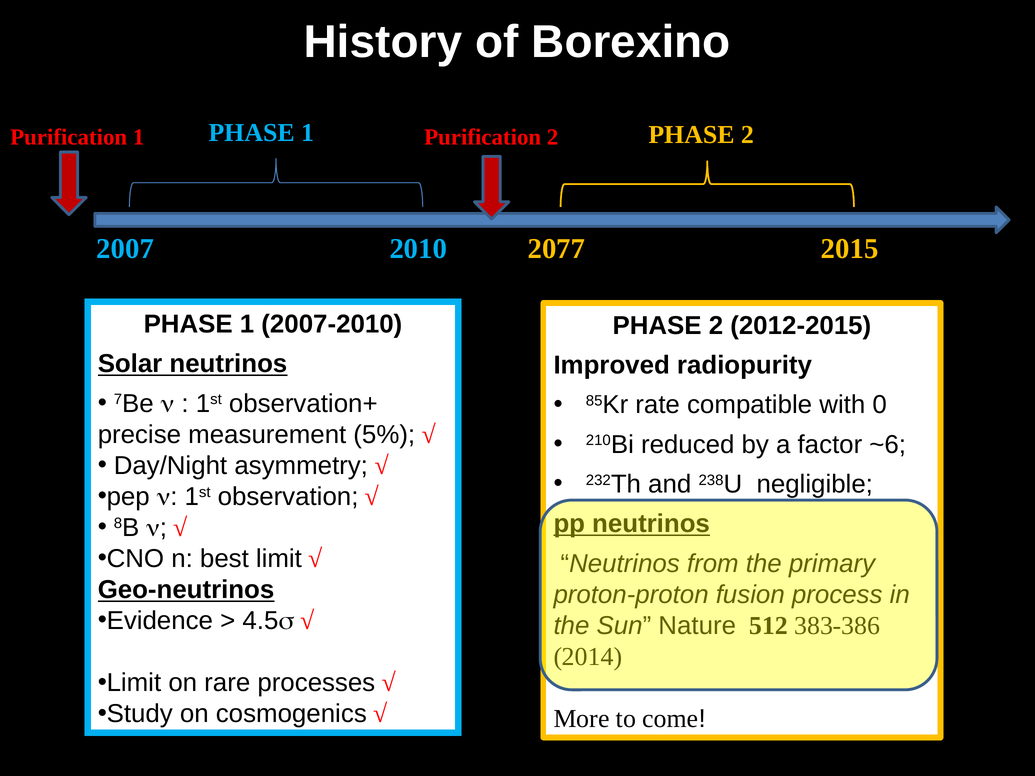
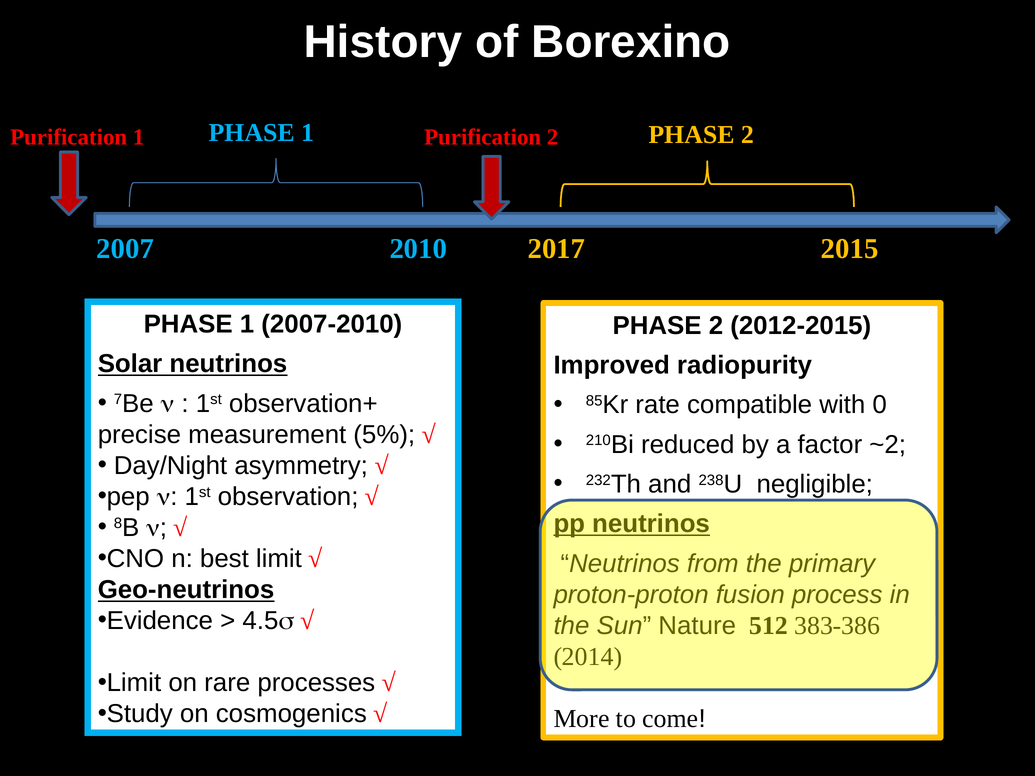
2077: 2077 -> 2017
~6: ~6 -> ~2
